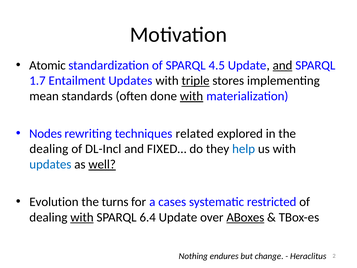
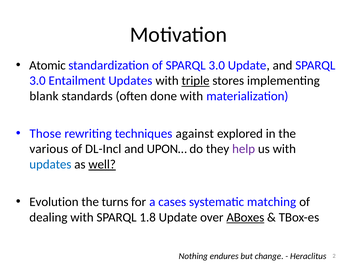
of SPARQL 4.5: 4.5 -> 3.0
and at (283, 65) underline: present -> none
1.7 at (37, 81): 1.7 -> 3.0
mean: mean -> blank
with at (192, 96) underline: present -> none
Nodes: Nodes -> Those
related: related -> against
dealing at (49, 149): dealing -> various
FIXED…: FIXED… -> UPON…
help colour: blue -> purple
restricted: restricted -> matching
with at (82, 217) underline: present -> none
6.4: 6.4 -> 1.8
